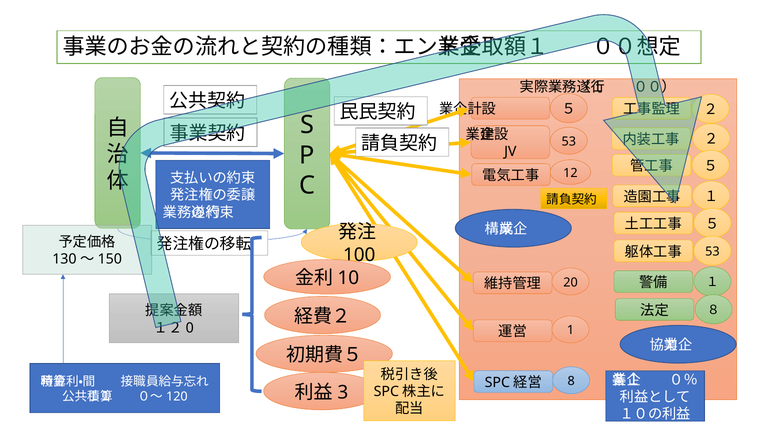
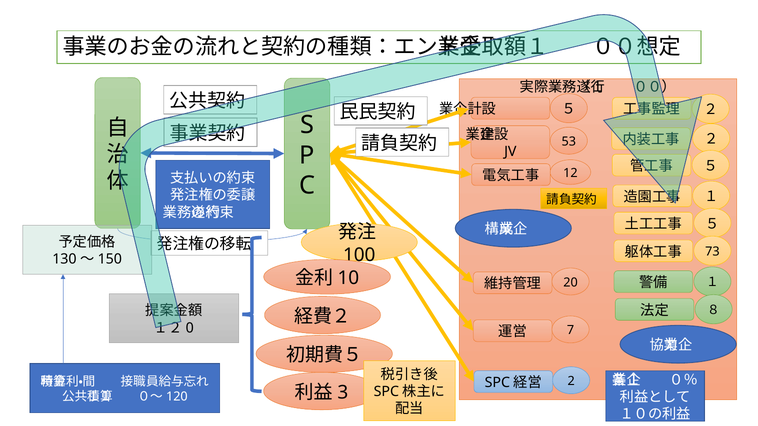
53 at (712, 252): 53 -> 73
1: 1 -> 7
8: 8 -> 2
